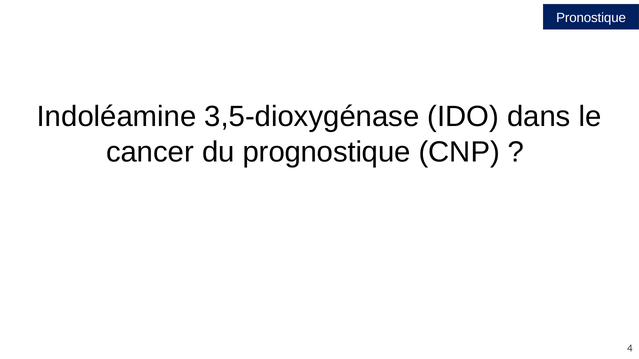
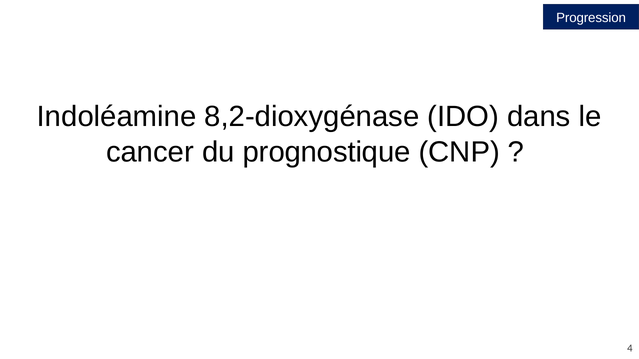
Pronostique: Pronostique -> Progression
3,5-dioxygénase: 3,5-dioxygénase -> 8,2-dioxygénase
